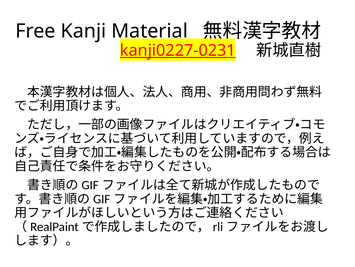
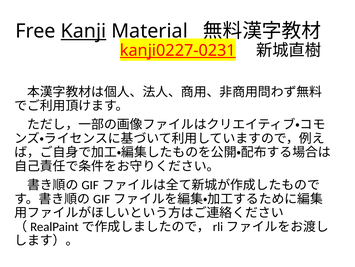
Kanji underline: none -> present
